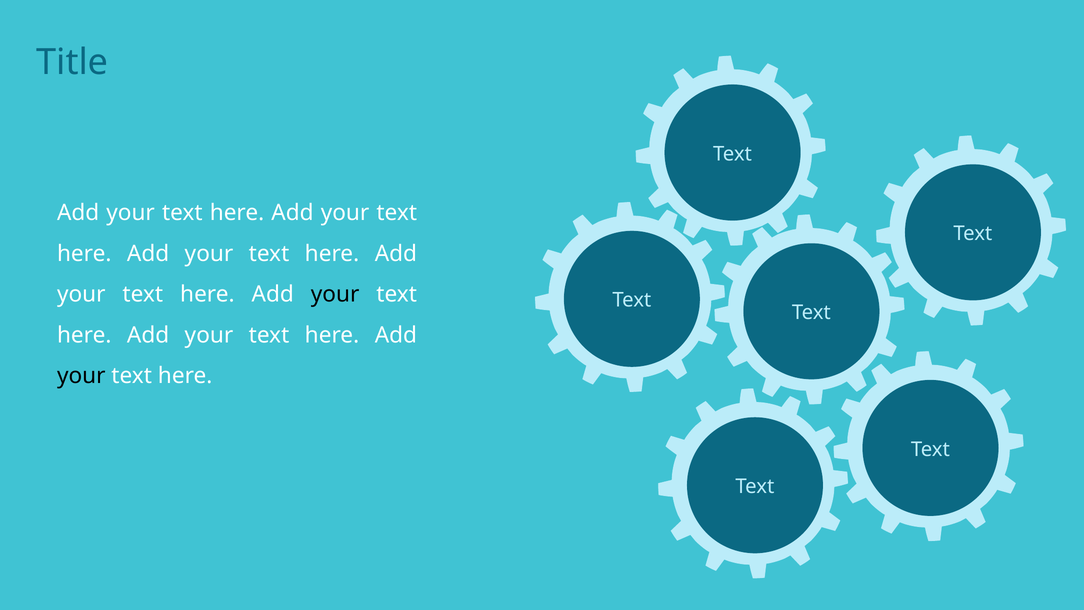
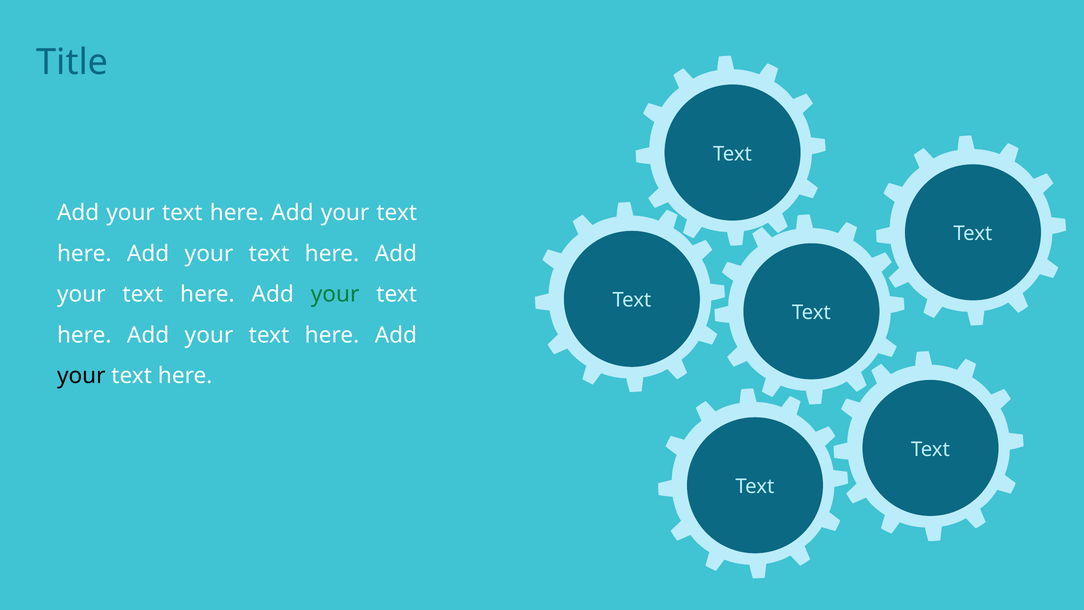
your at (335, 294) colour: black -> green
